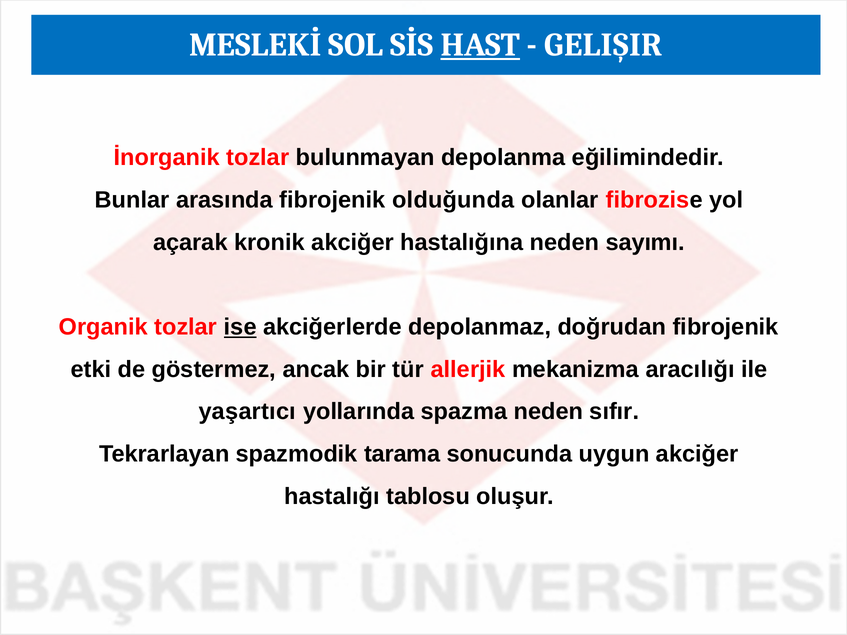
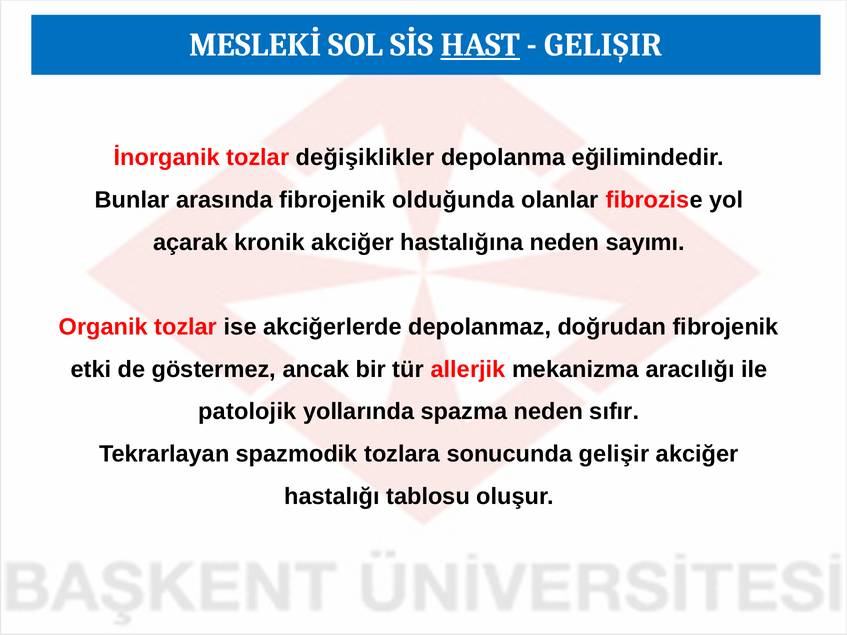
bulunmayan: bulunmayan -> değişiklikler
ise underline: present -> none
yaşartıcı: yaşartıcı -> patolojik
tarama: tarama -> tozlara
sonucunda uygun: uygun -> gelişir
